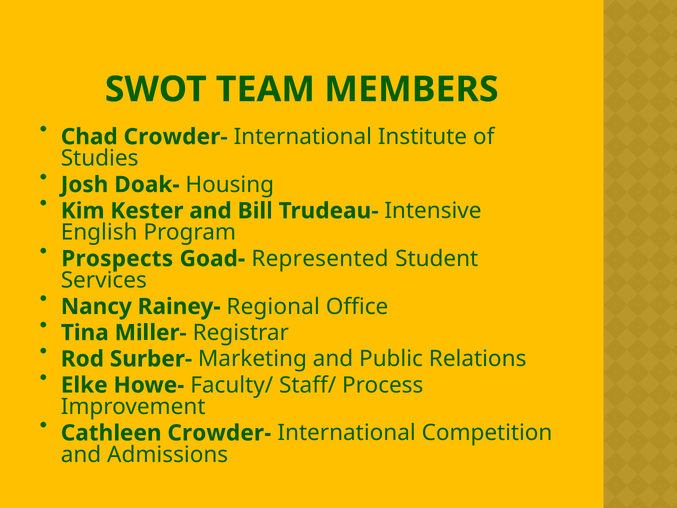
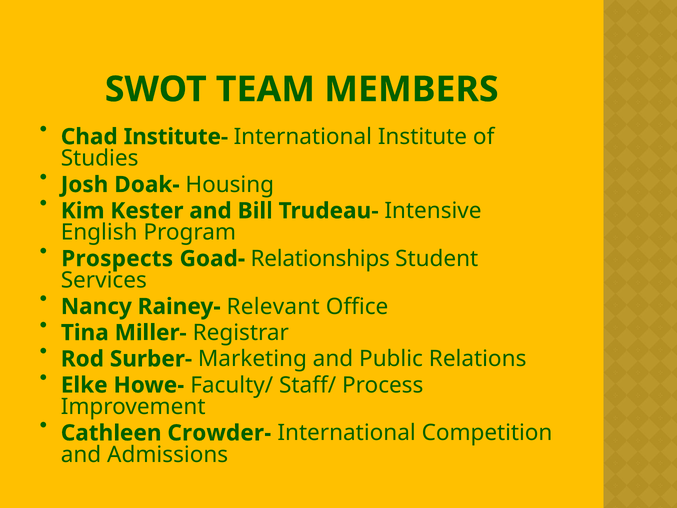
Chad Crowder-: Crowder- -> Institute-
Represented: Represented -> Relationships
Regional: Regional -> Relevant
